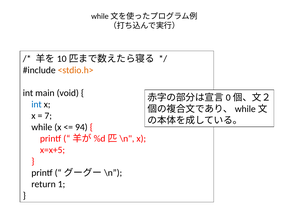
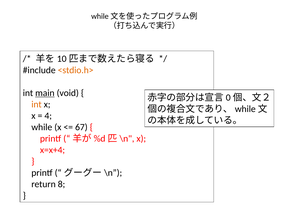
main underline: none -> present
int at (37, 104) colour: blue -> orange
7: 7 -> 4
94: 94 -> 67
x=x+5: x=x+5 -> x=x+4
1: 1 -> 8
